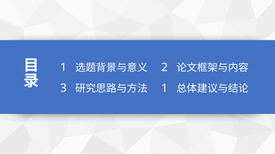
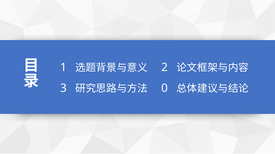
1 at (165, 89): 1 -> 0
